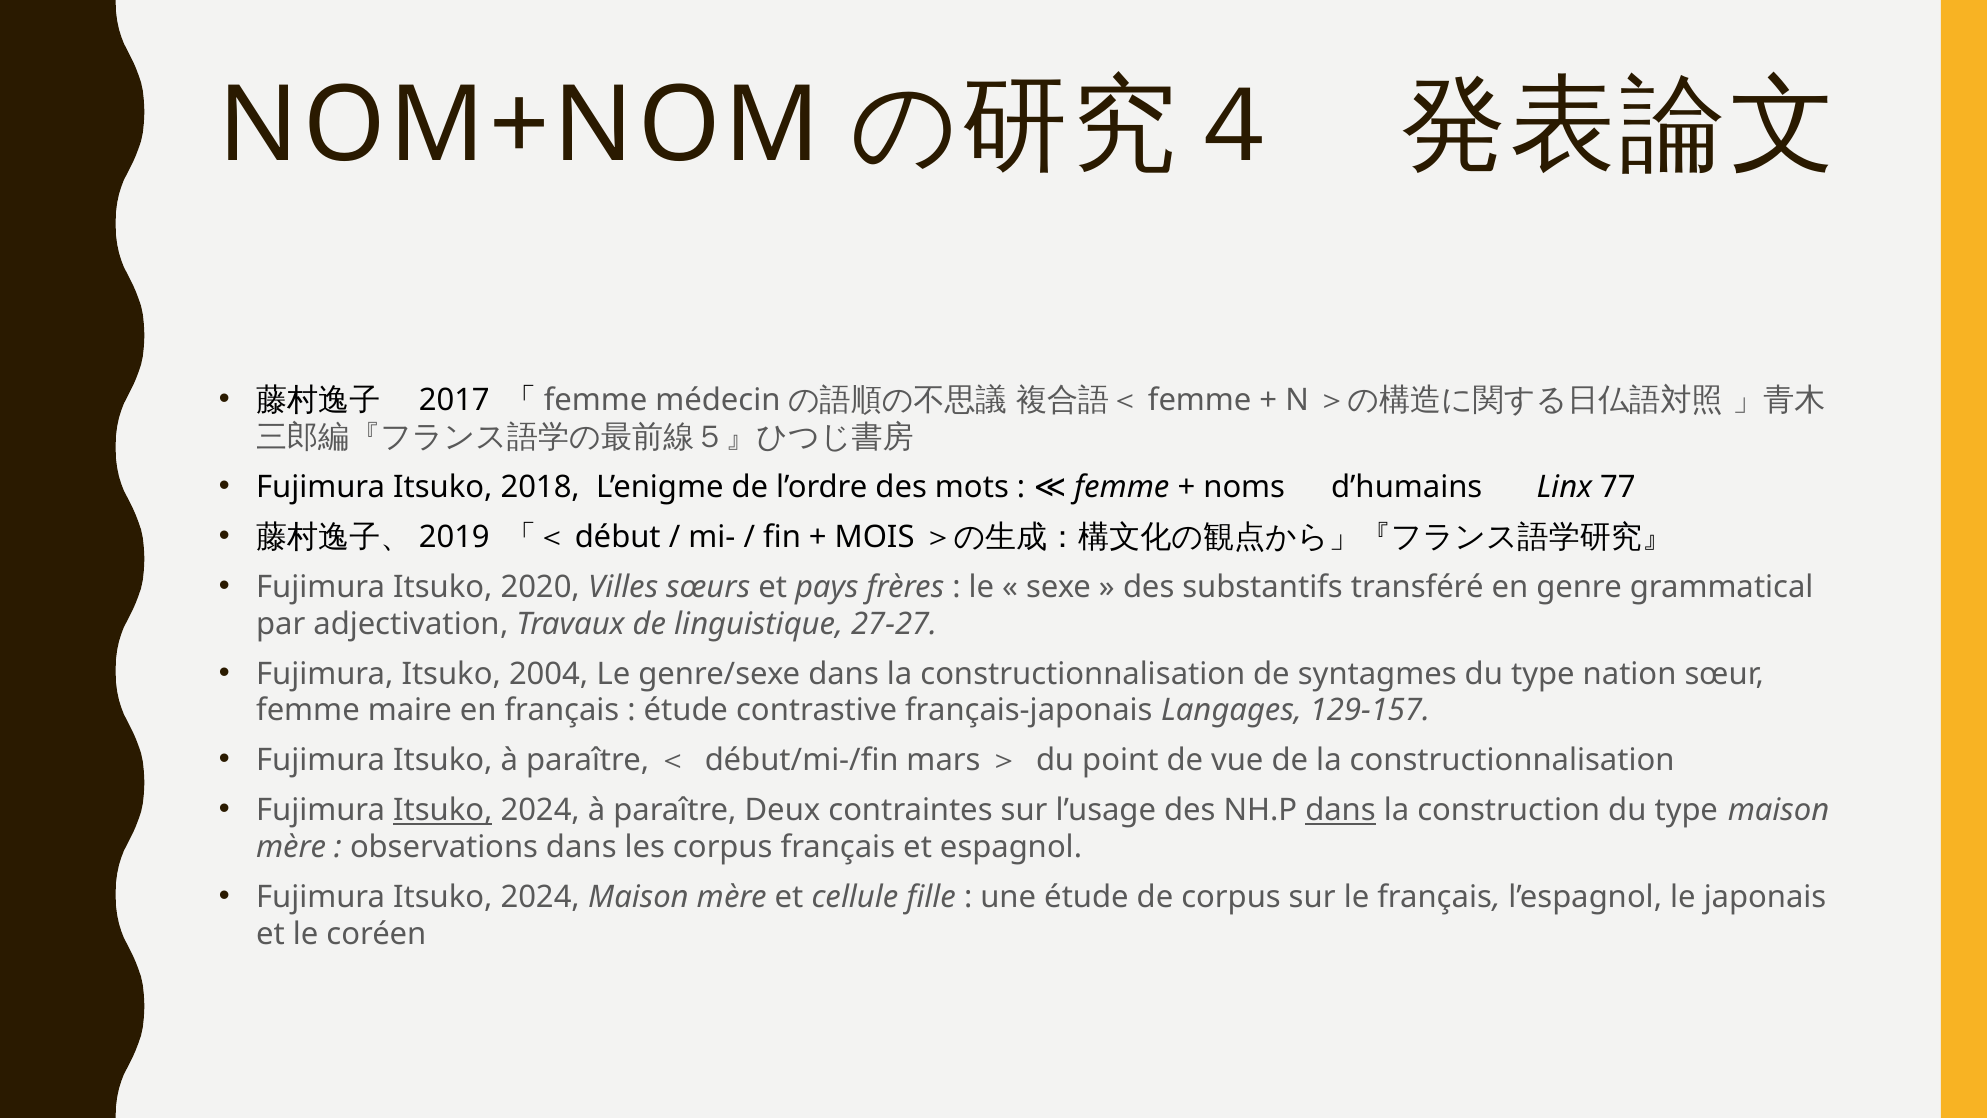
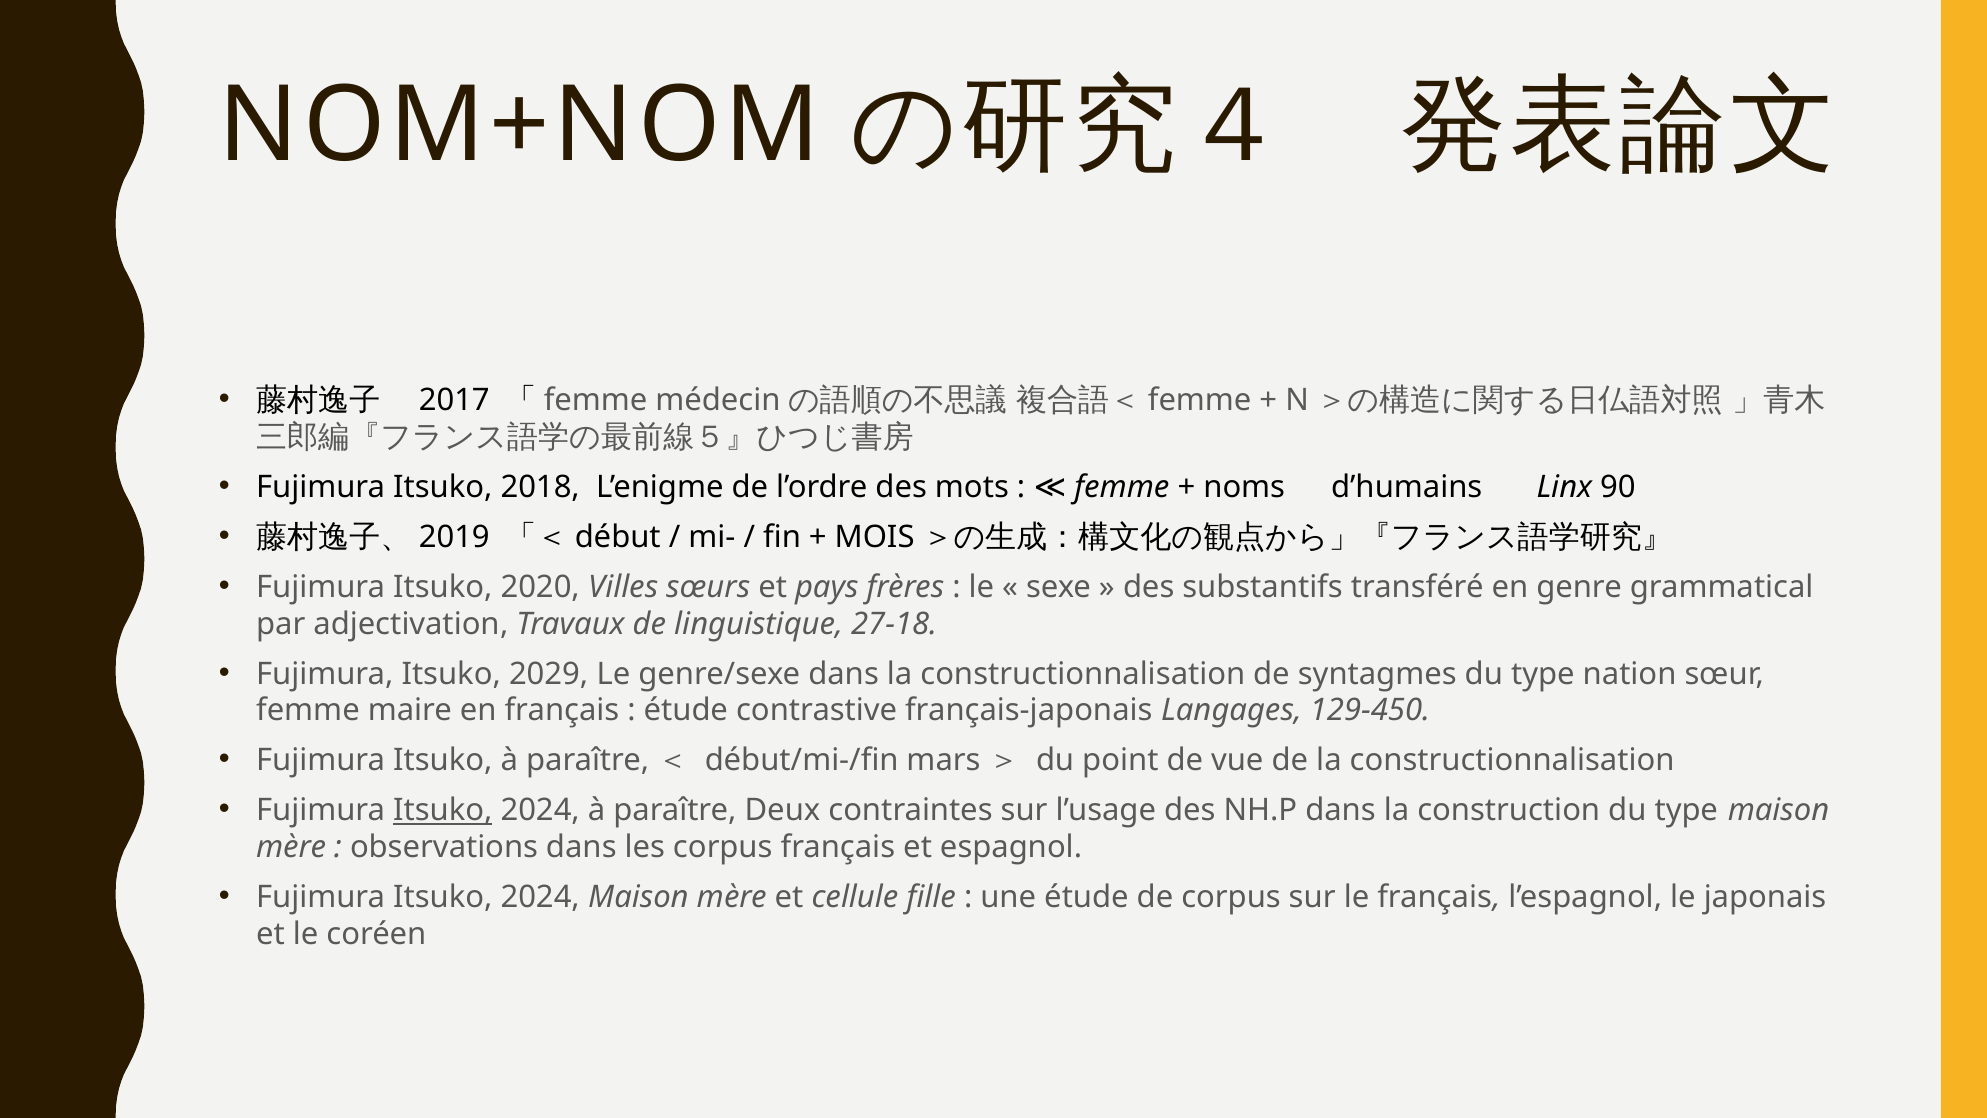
77: 77 -> 90
27-27: 27-27 -> 27-18
2004: 2004 -> 2029
129-157: 129-157 -> 129-450
dans at (1341, 810) underline: present -> none
